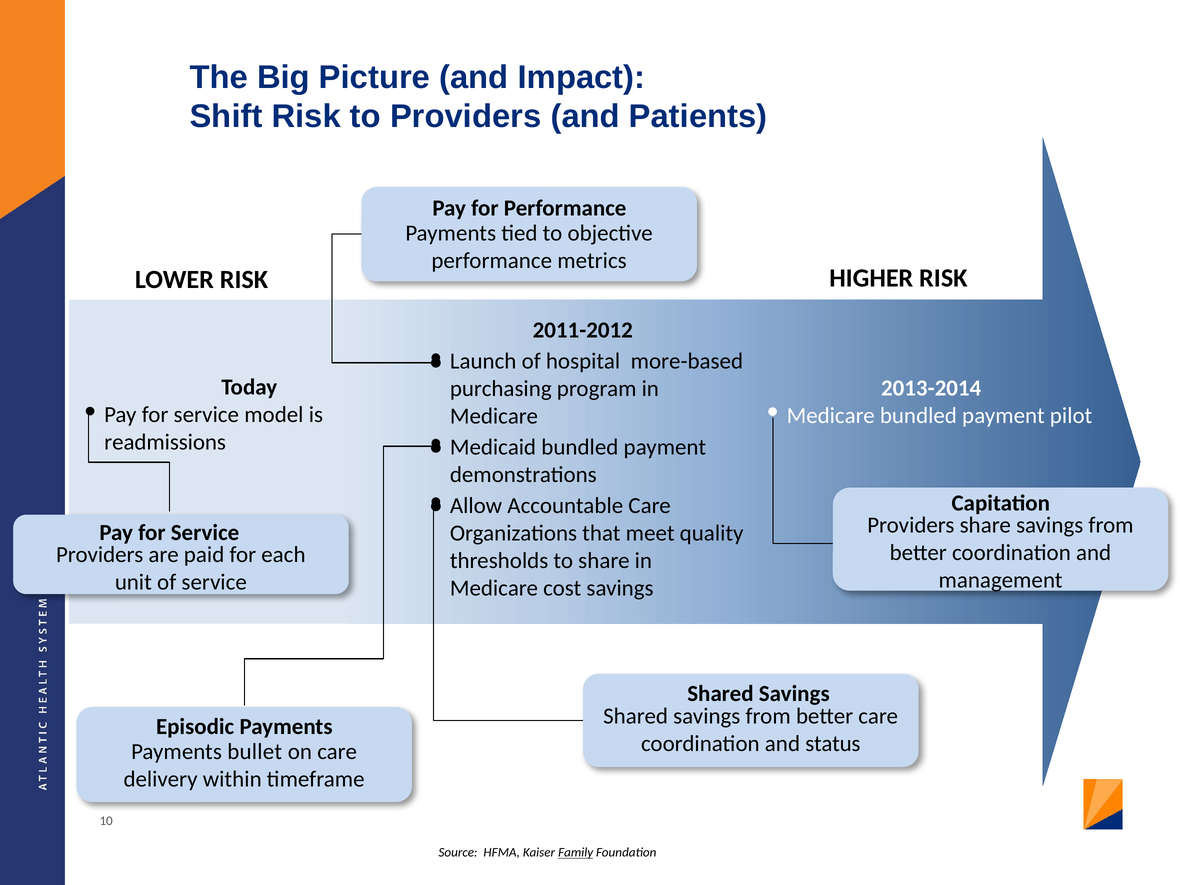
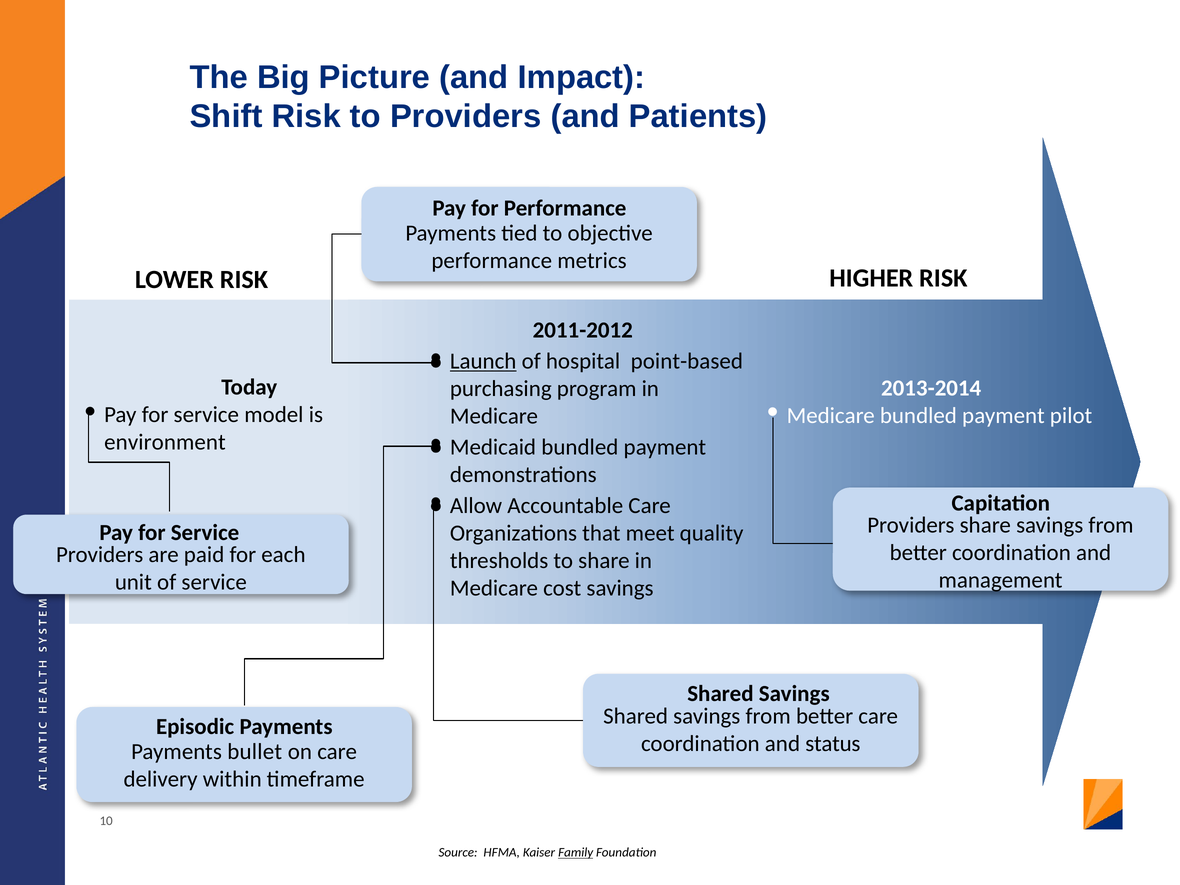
Launch underline: none -> present
more-based: more-based -> point-based
readmissions: readmissions -> environment
